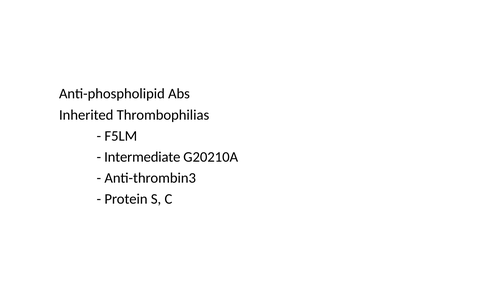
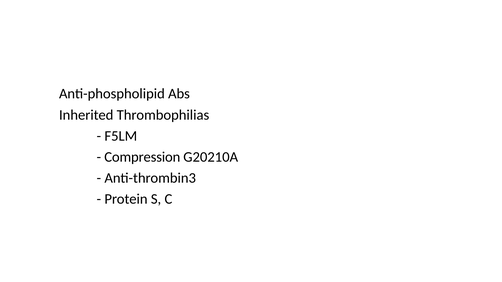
Intermediate: Intermediate -> Compression
